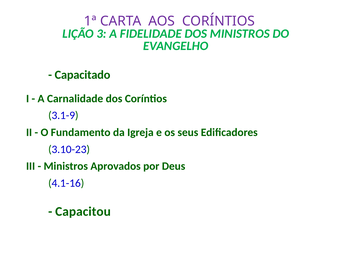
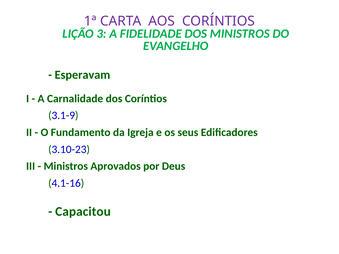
Capacitado: Capacitado -> Esperavam
